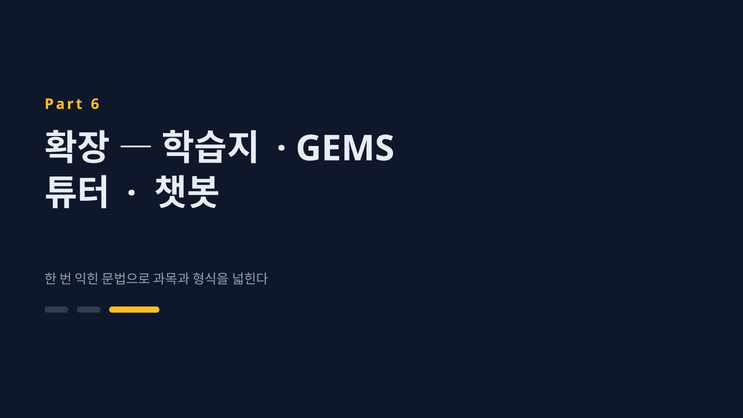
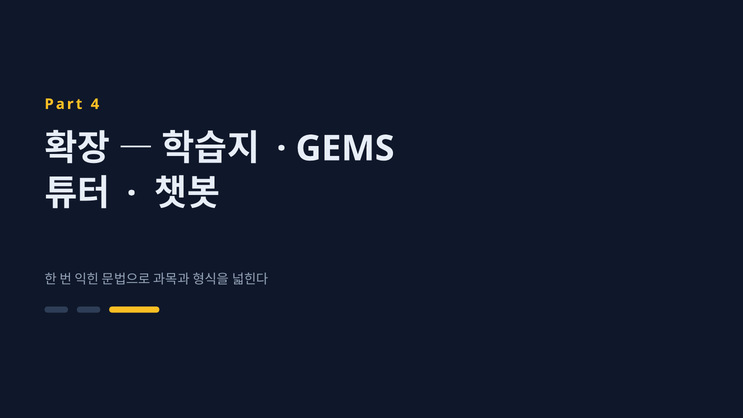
6: 6 -> 4
